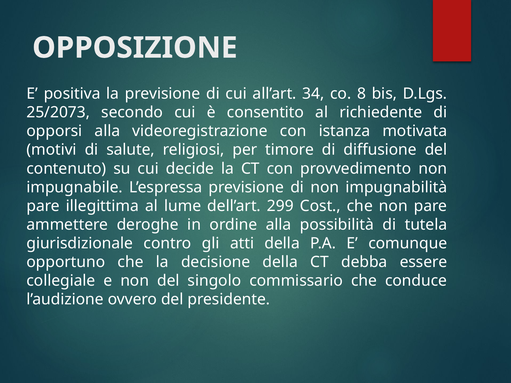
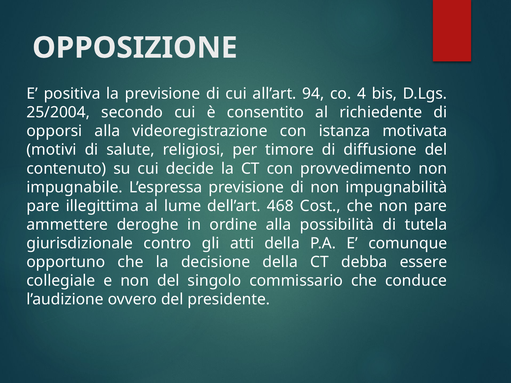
34: 34 -> 94
8: 8 -> 4
25/2073: 25/2073 -> 25/2004
299: 299 -> 468
